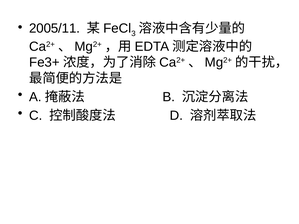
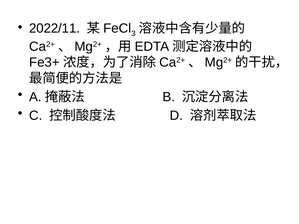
2005/11: 2005/11 -> 2022/11
